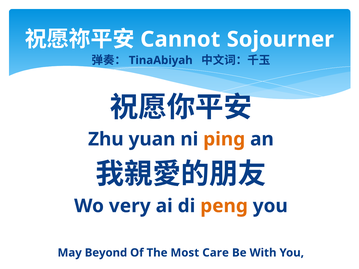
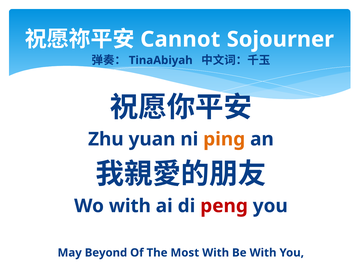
Wo very: very -> with
peng colour: orange -> red
Most Care: Care -> With
